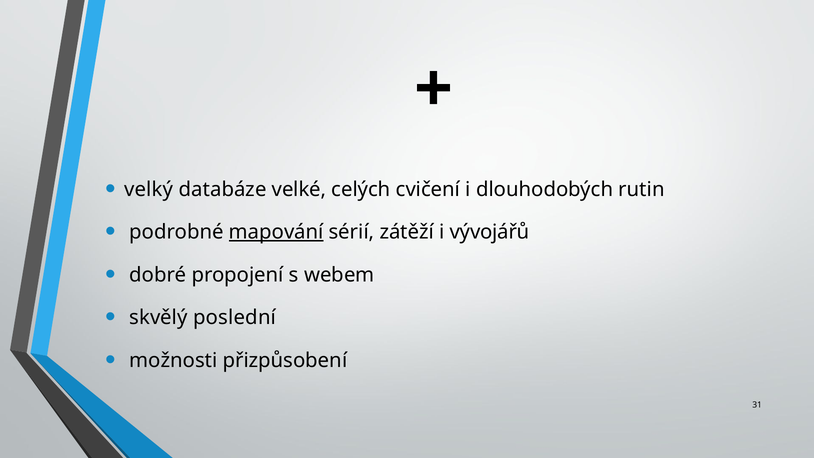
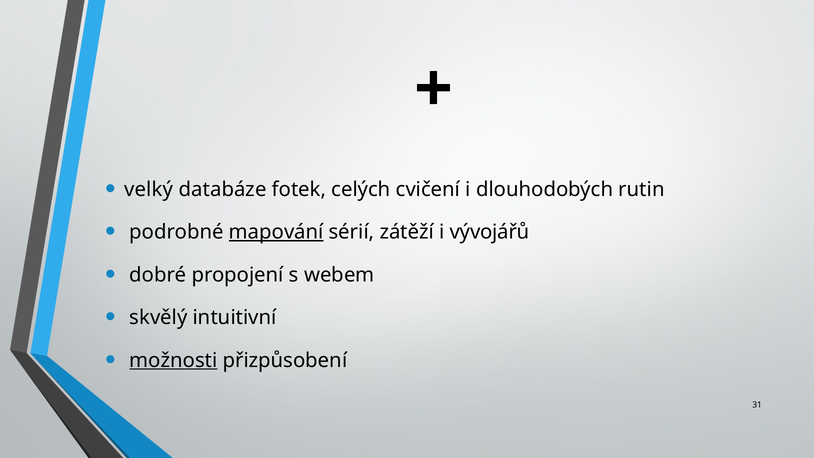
velké: velké -> fotek
poslední: poslední -> intuitivní
možnosti underline: none -> present
